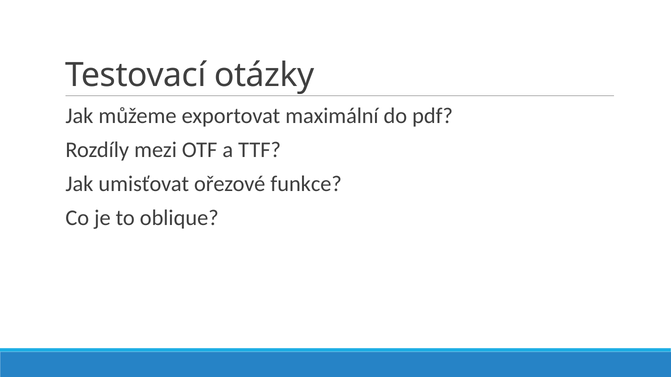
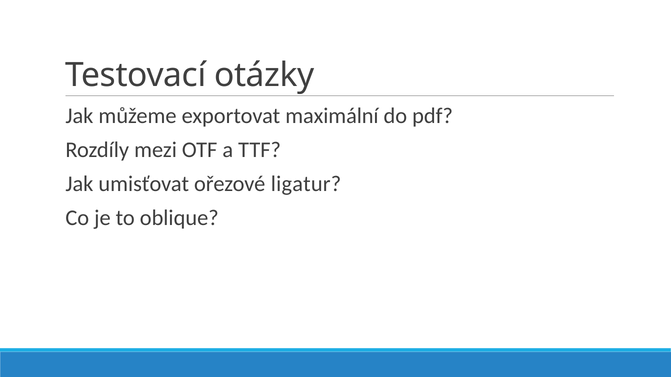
funkce: funkce -> ligatur
